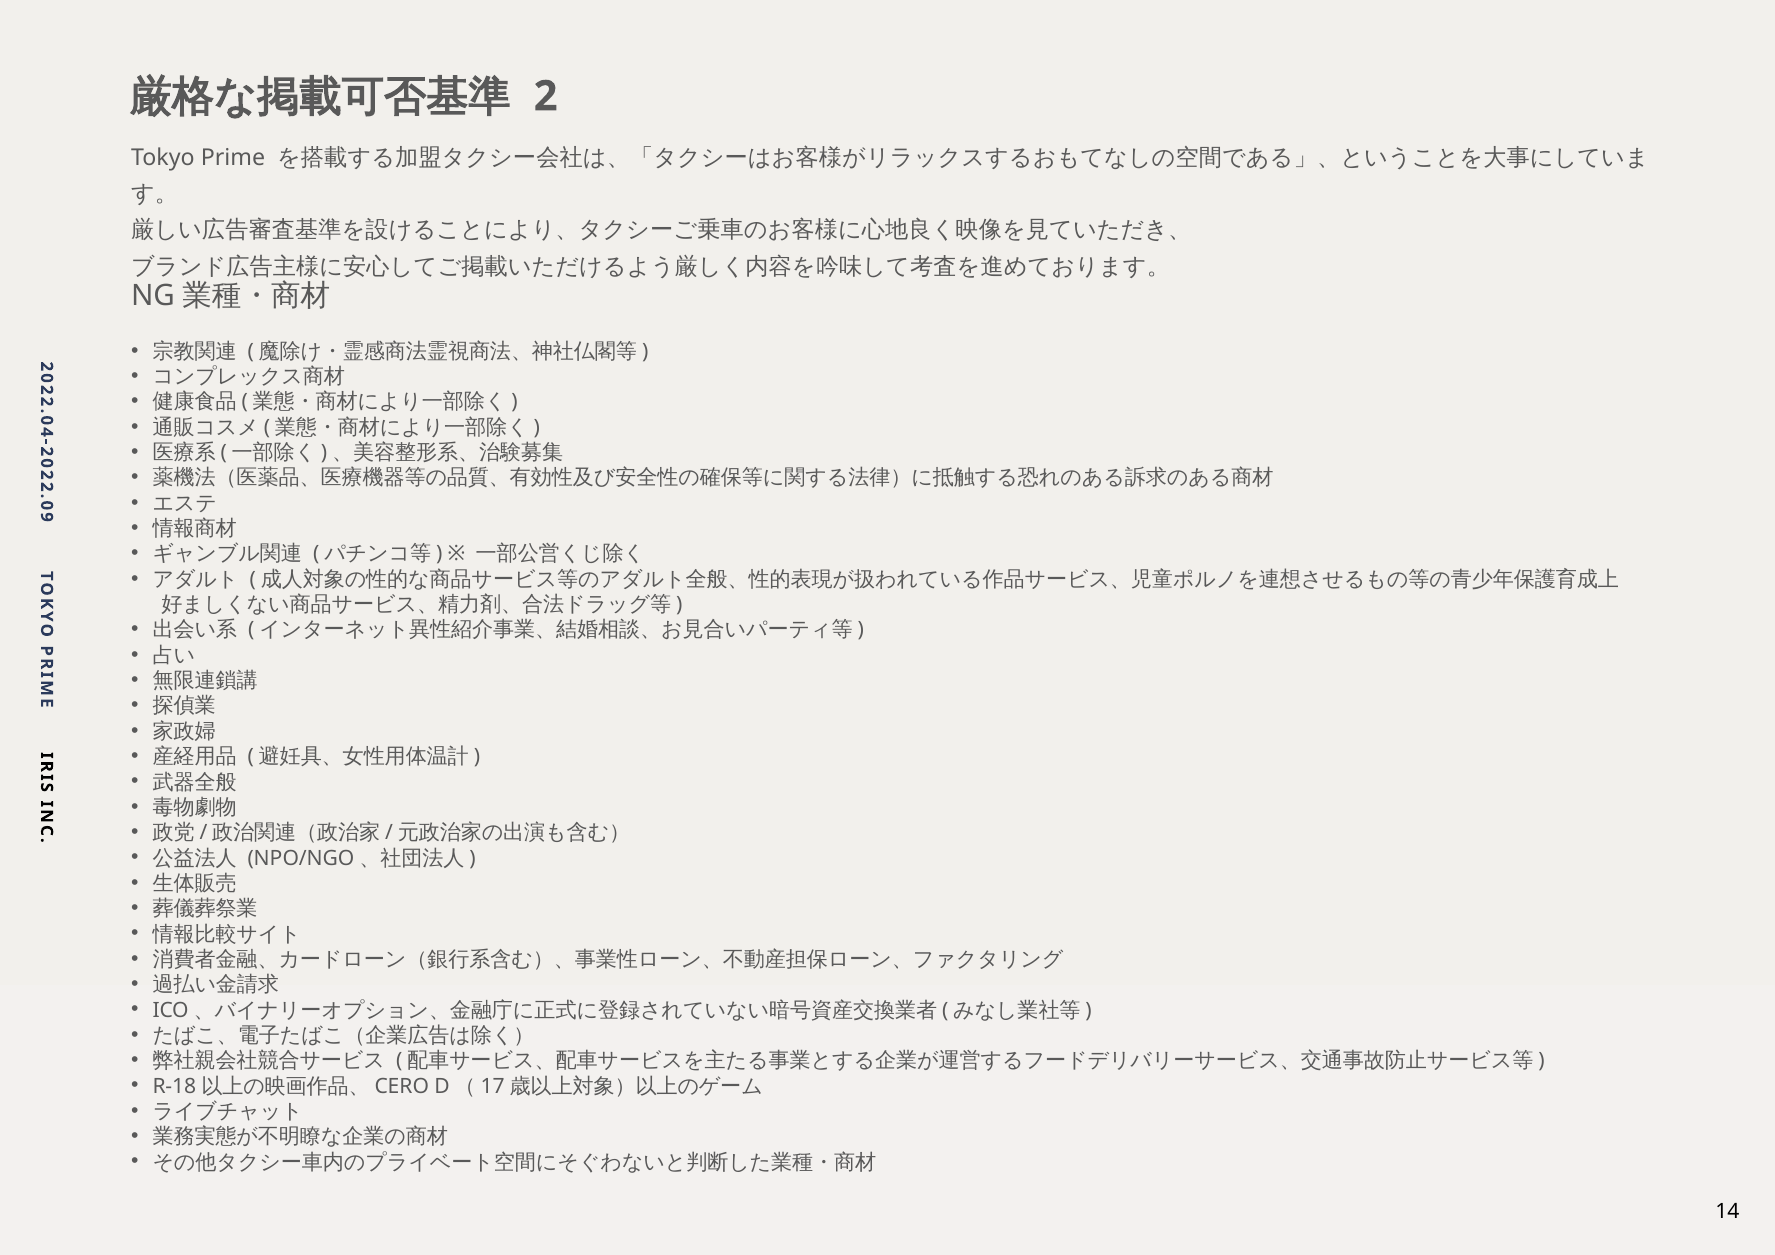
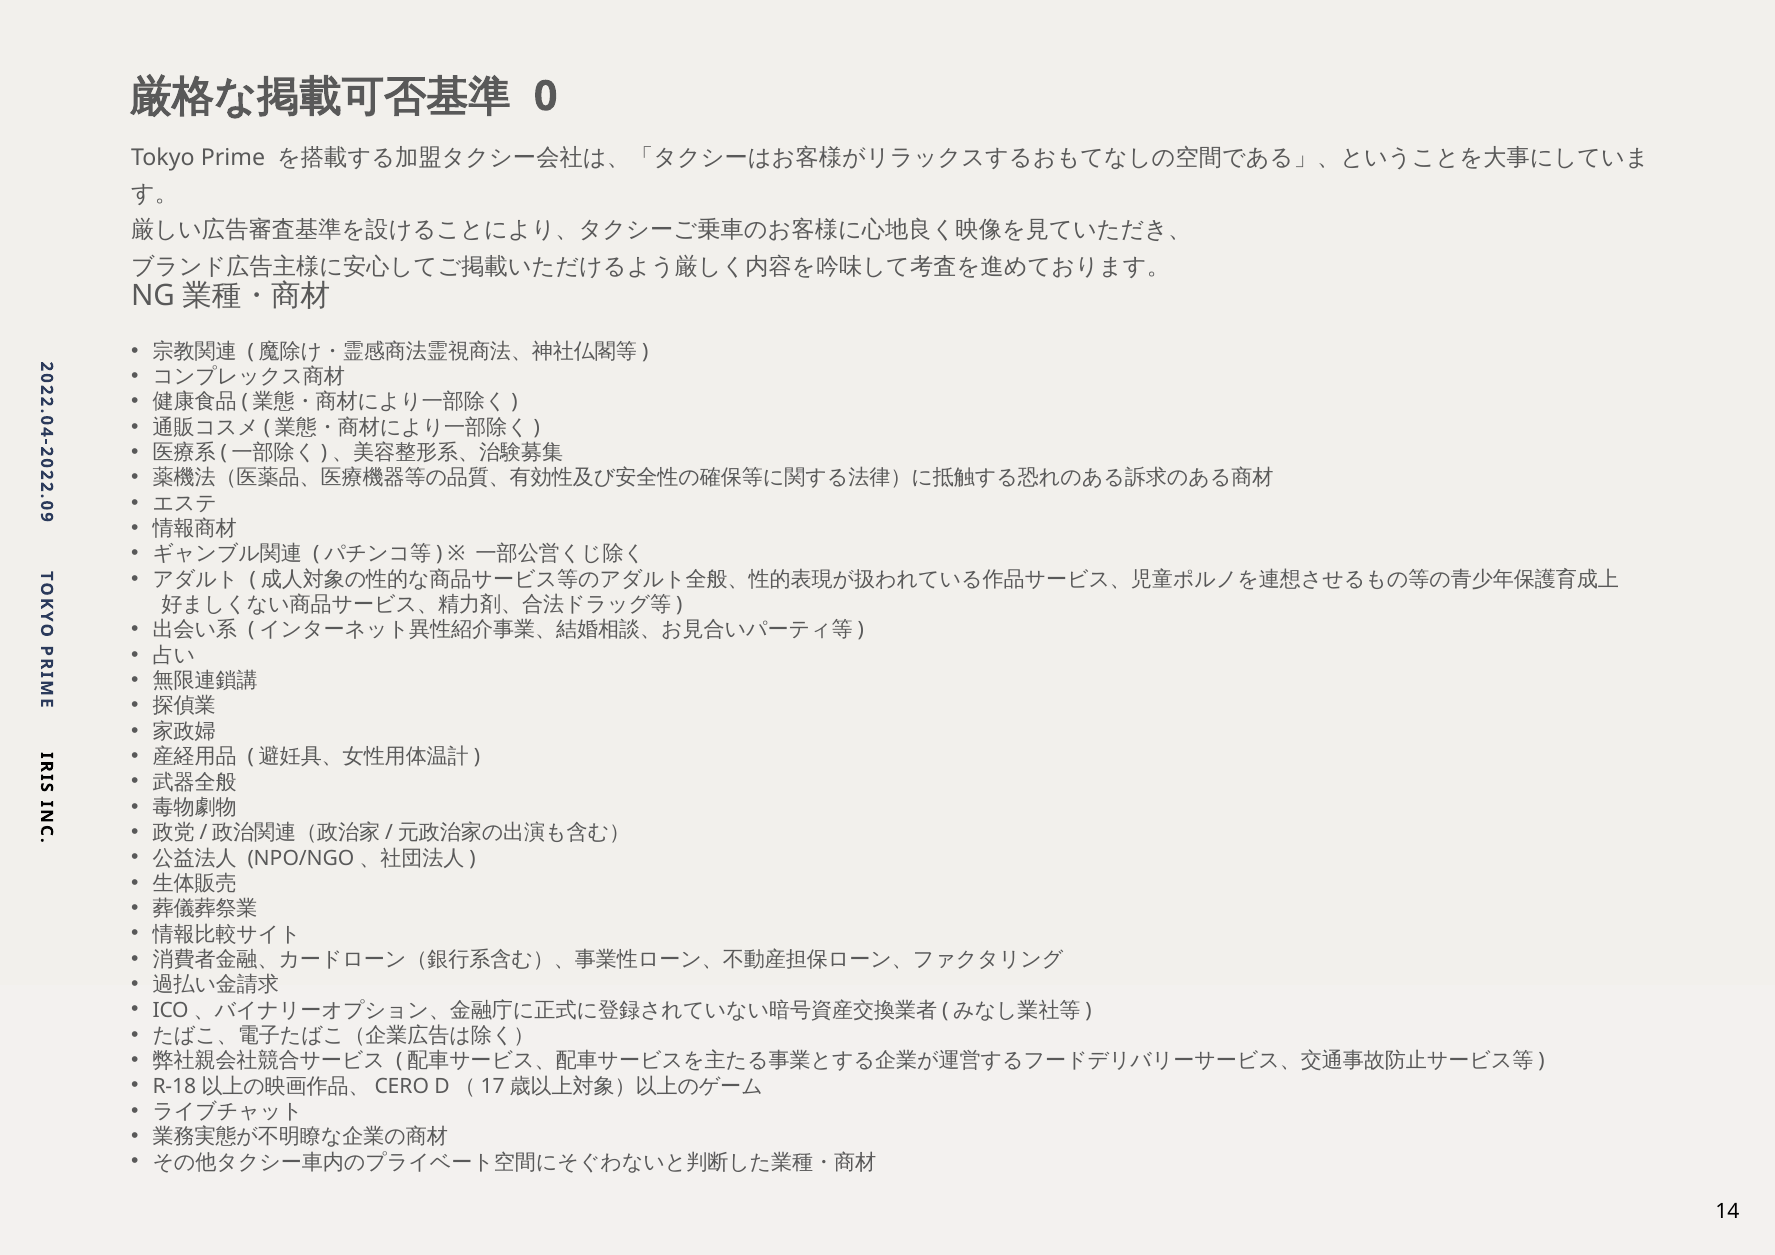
2 at (546, 96): 2 -> 0
